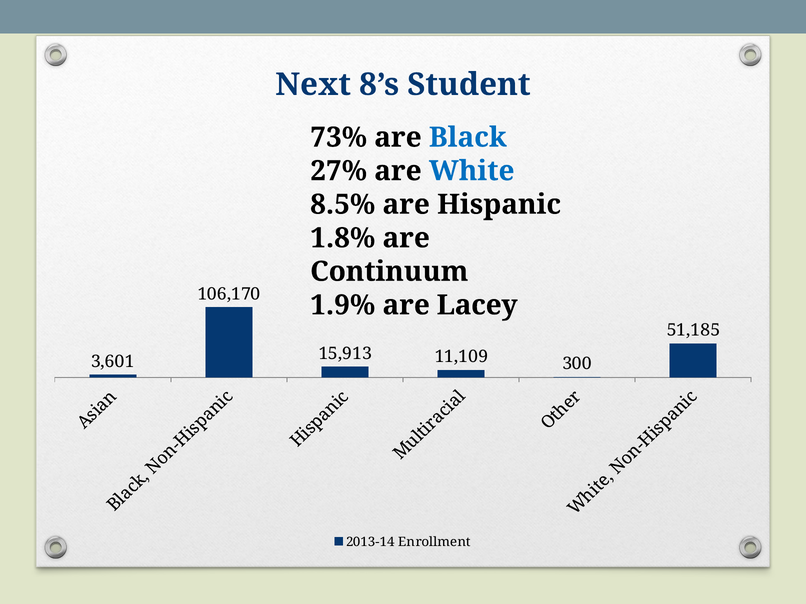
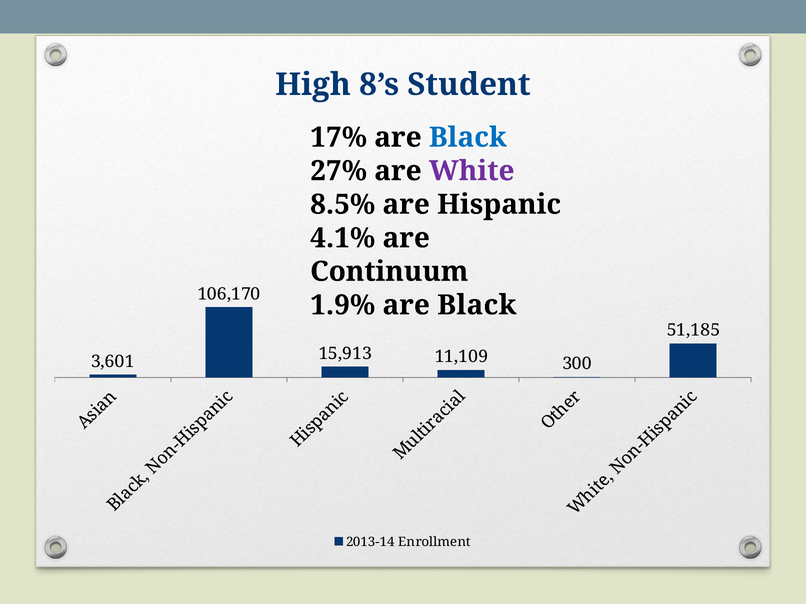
Next: Next -> High
73%: 73% -> 17%
White colour: blue -> purple
1.8%: 1.8% -> 4.1%
1.9% are Lacey: Lacey -> Black
